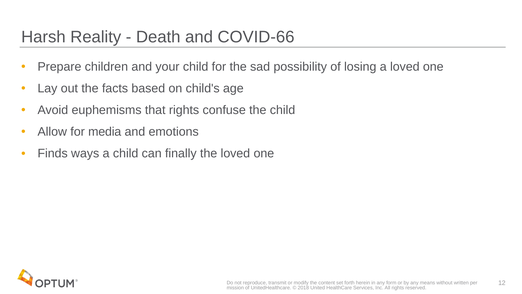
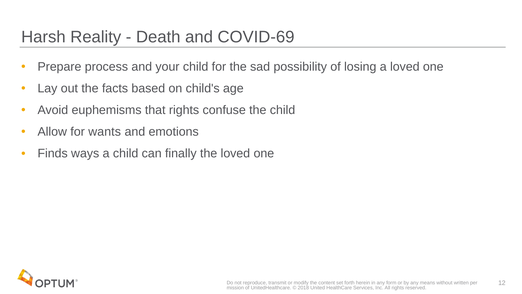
COVID-66: COVID-66 -> COVID-69
children: children -> process
media: media -> wants
